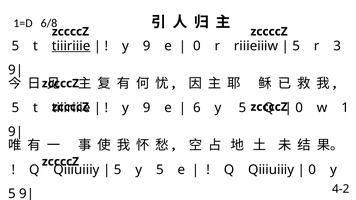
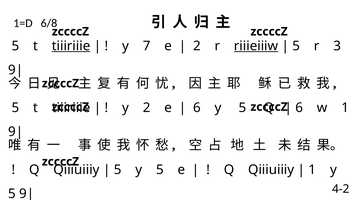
9 at (147, 46): 9 -> 7
0 at (197, 46): 0 -> 2
riiieiiiw underline: none -> present
9 at (147, 108): 9 -> 2
0 at (299, 108): 0 -> 6
0 at (312, 170): 0 -> 1
